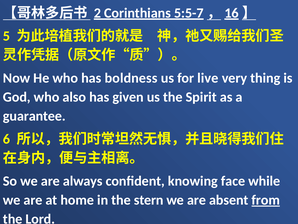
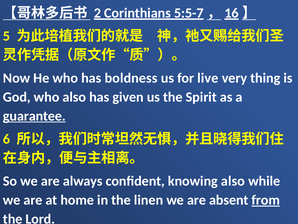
guarantee underline: none -> present
knowing face: face -> also
stern: stern -> linen
